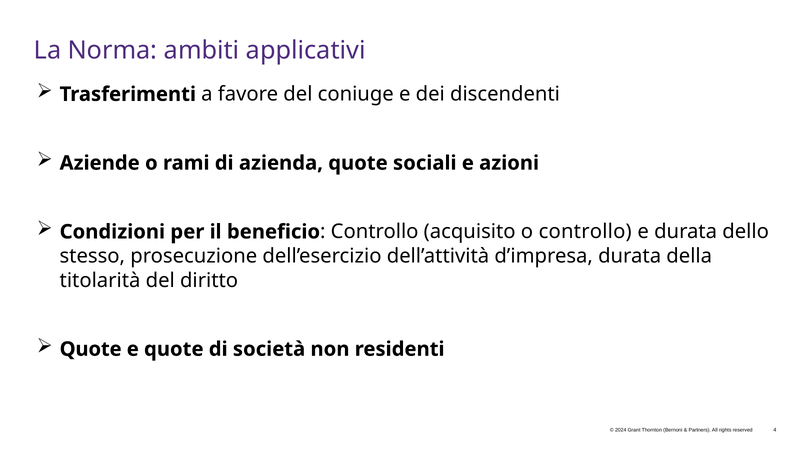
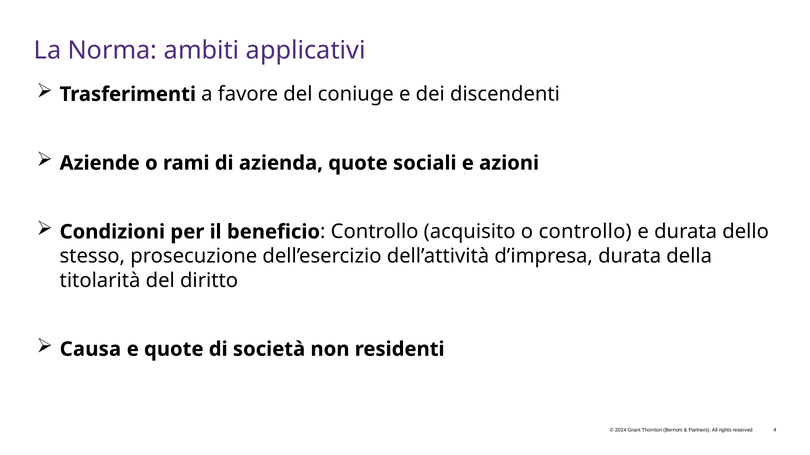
Quote at (91, 350): Quote -> Causa
